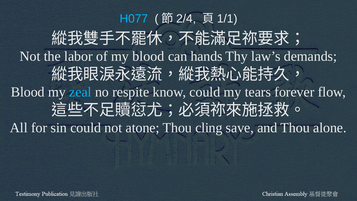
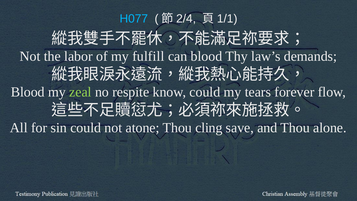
my blood: blood -> fulfill
can hands: hands -> blood
zeal colour: light blue -> light green
